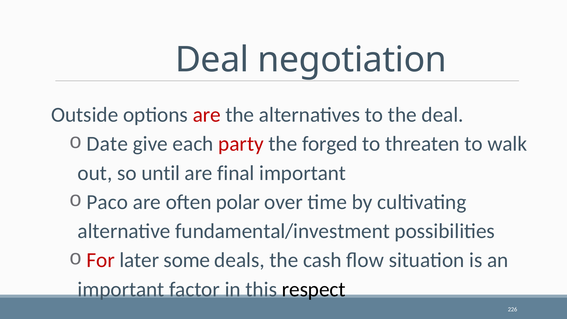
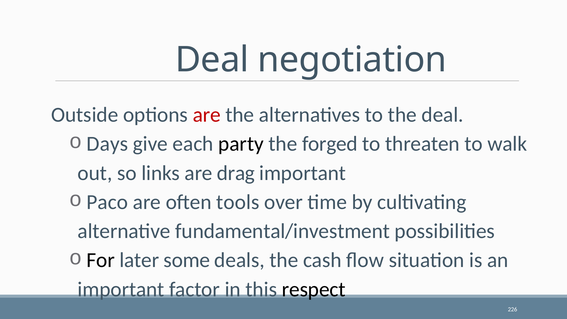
Date: Date -> Days
party colour: red -> black
until: until -> links
final: final -> drag
polar: polar -> tools
For colour: red -> black
